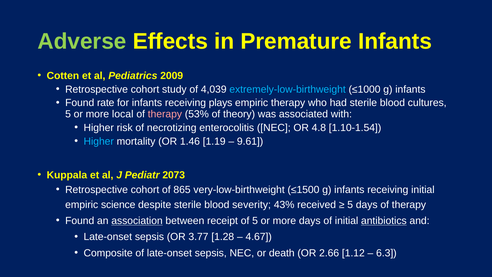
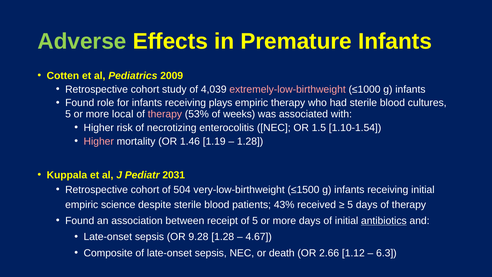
extremely-low-birthweight colour: light blue -> pink
rate: rate -> role
theory: theory -> weeks
4.8: 4.8 -> 1.5
Higher at (99, 141) colour: light blue -> pink
9.61 at (250, 141): 9.61 -> 1.28
2073: 2073 -> 2031
865: 865 -> 504
severity: severity -> patients
association underline: present -> none
3.77: 3.77 -> 9.28
